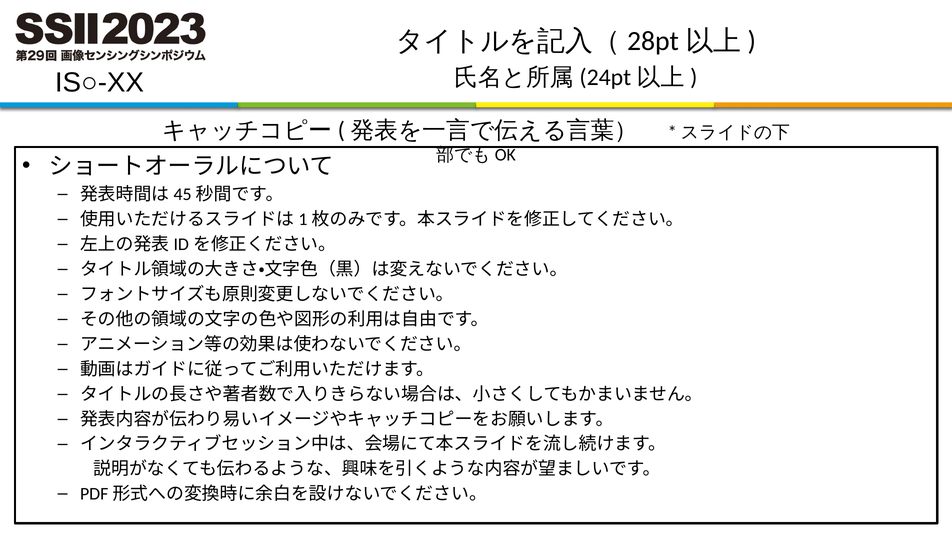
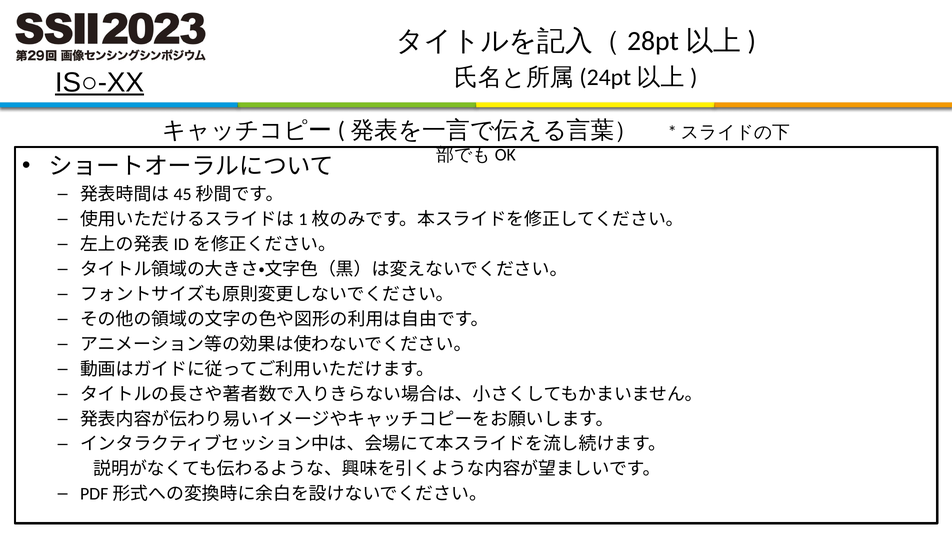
IS○-XX underline: none -> present
